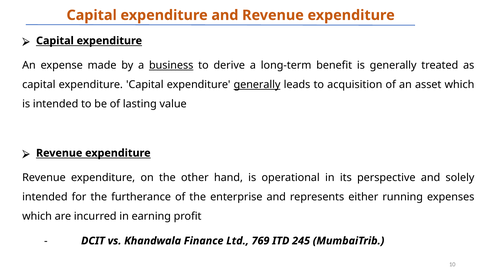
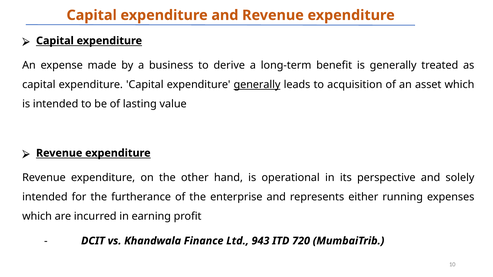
business underline: present -> none
769: 769 -> 943
245: 245 -> 720
